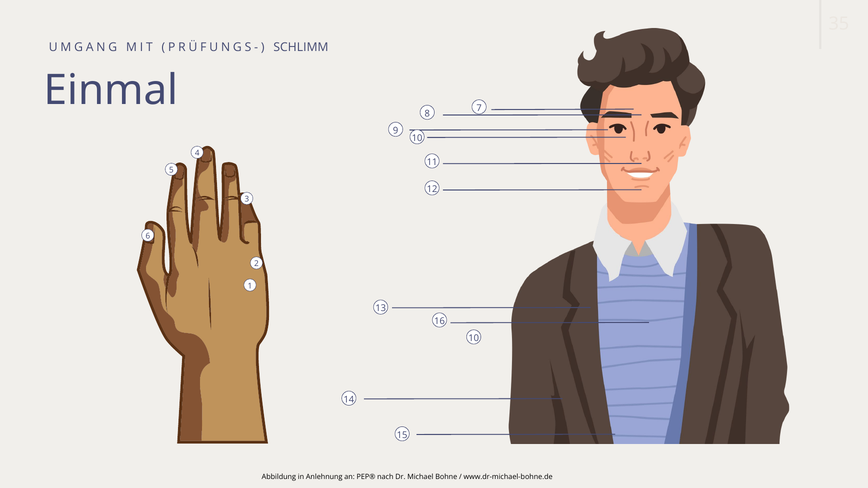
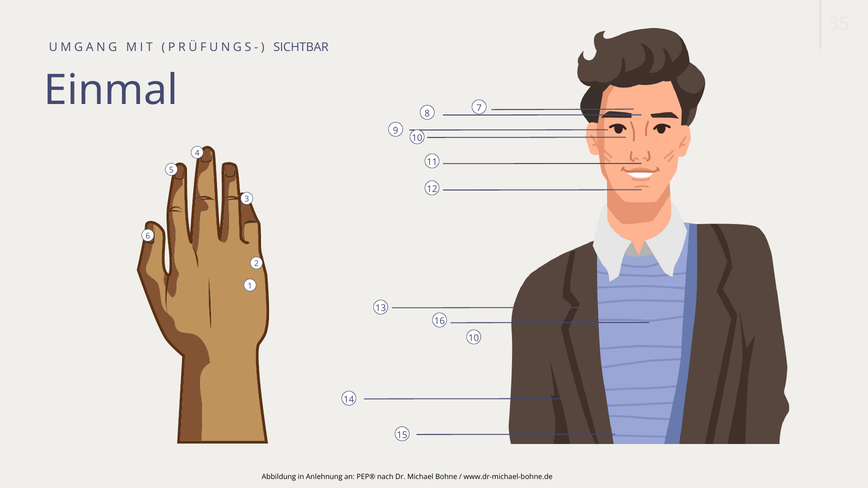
SCHLIMM: SCHLIMM -> SICHTBAR
